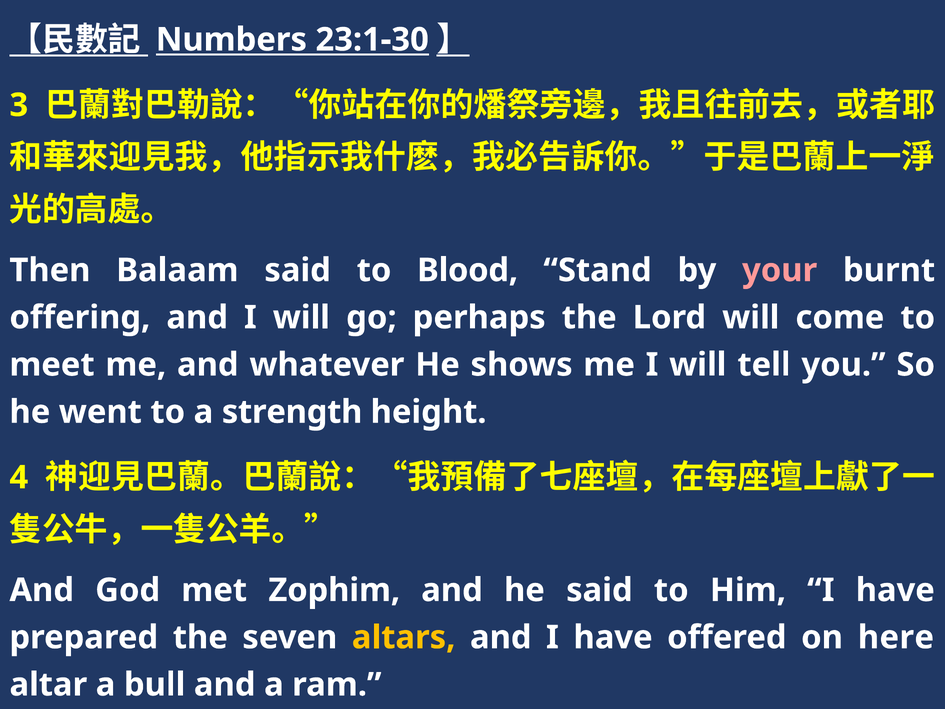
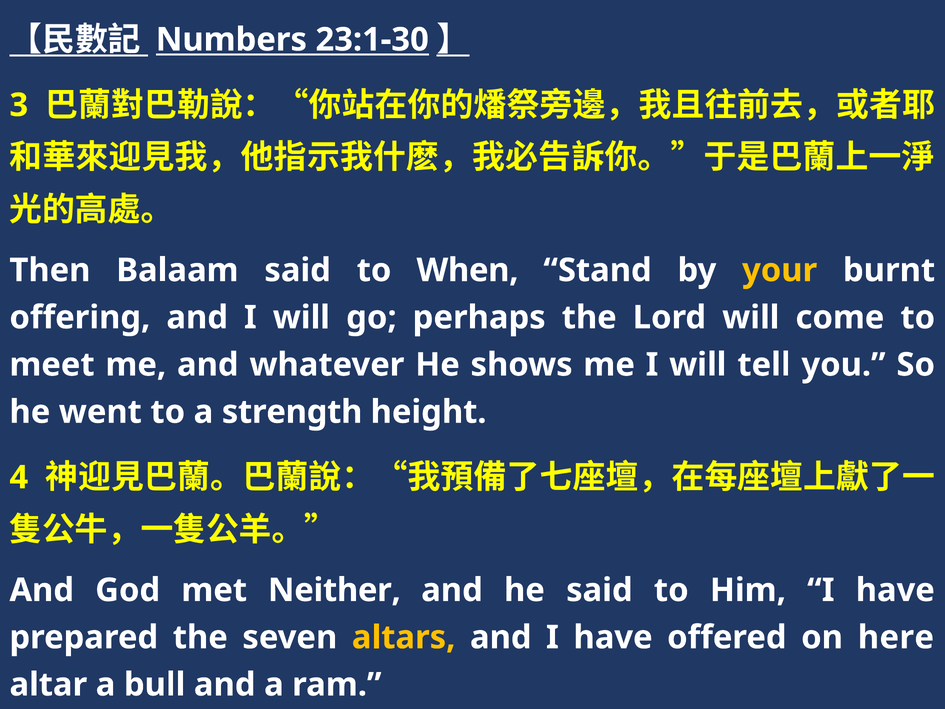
Blood: Blood -> When
your colour: pink -> yellow
Zophim: Zophim -> Neither
